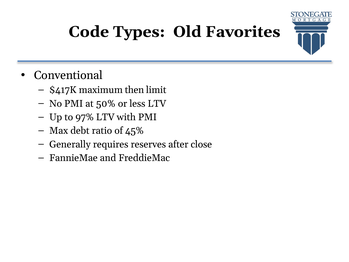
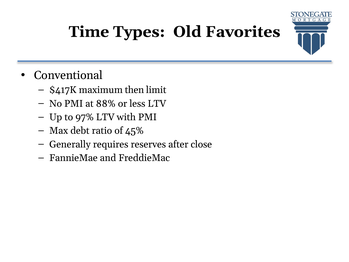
Code: Code -> Time
50%: 50% -> 88%
